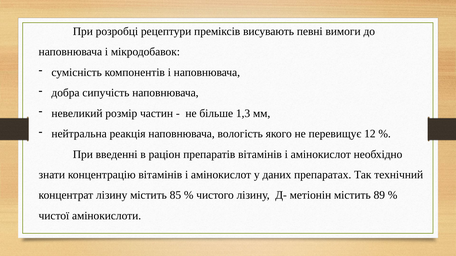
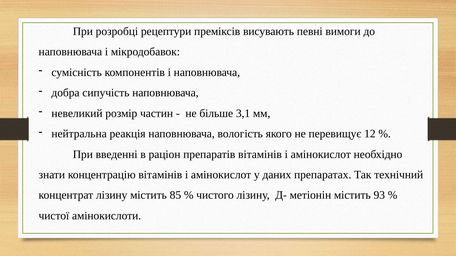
1,3: 1,3 -> 3,1
89: 89 -> 93
